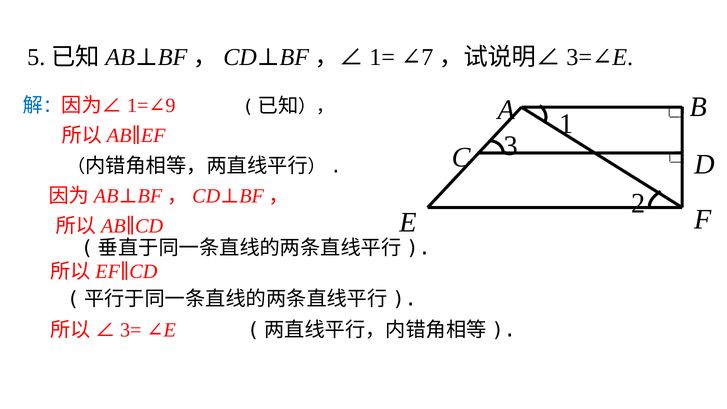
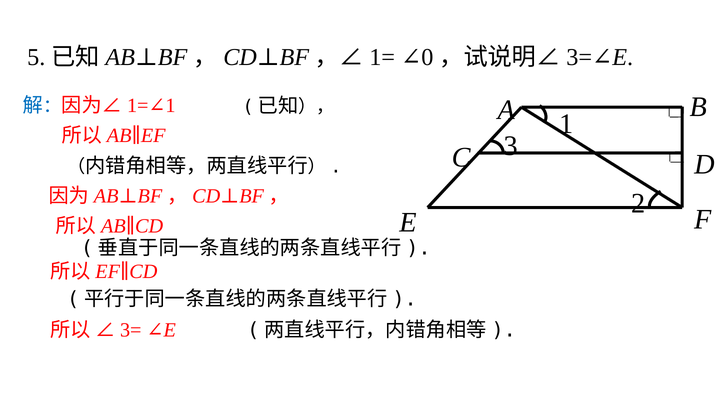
7: 7 -> 0
9 at (170, 106): 9 -> 1
